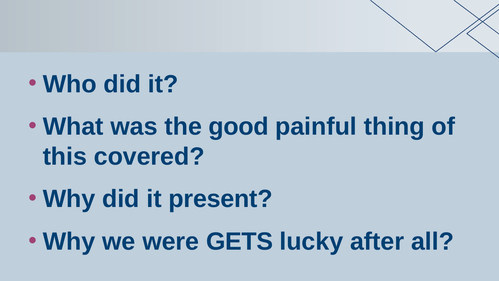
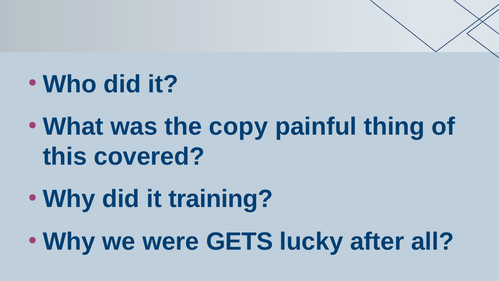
good: good -> copy
present: present -> training
